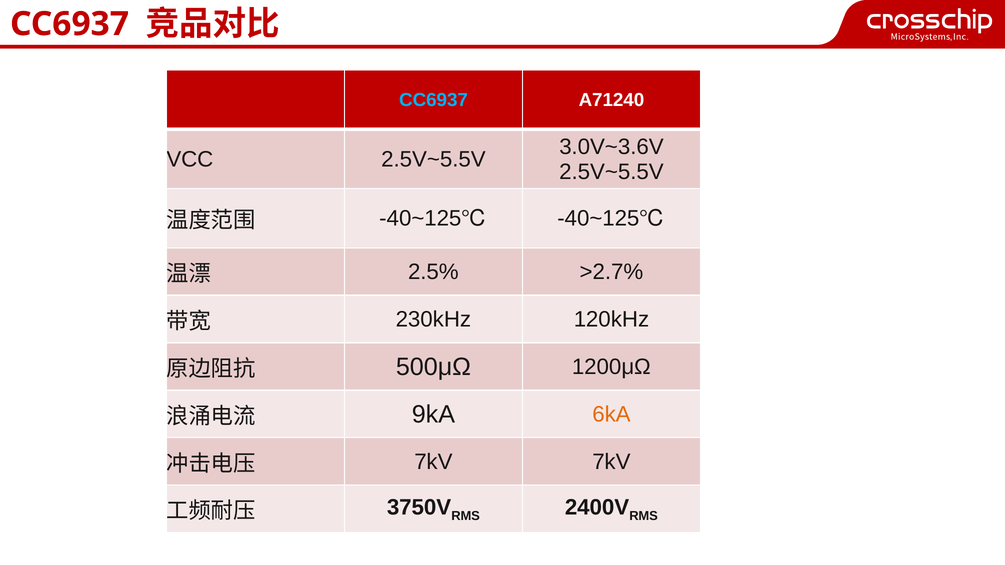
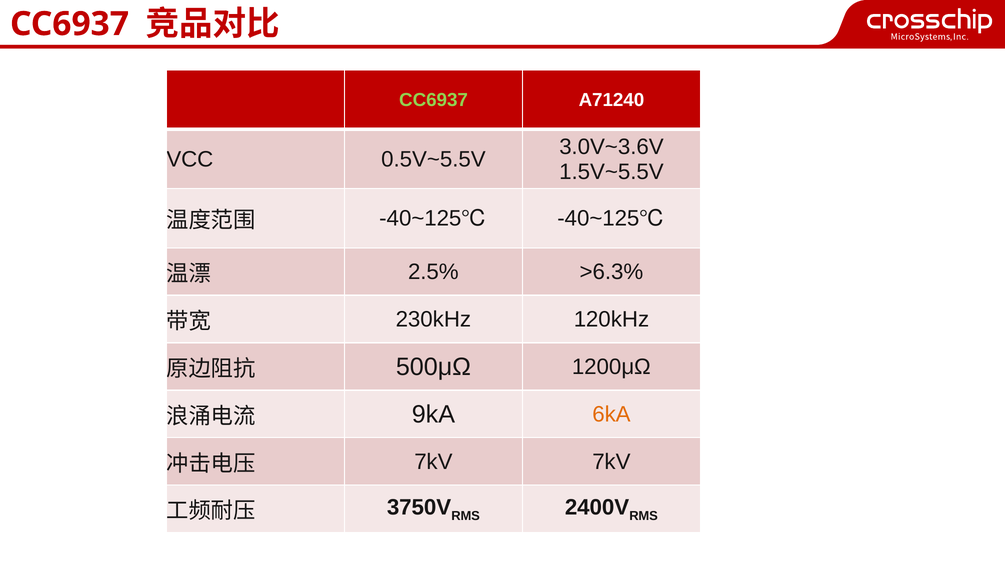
CC6937 at (433, 100) colour: light blue -> light green
VCC 2.5V~5.5V: 2.5V~5.5V -> 0.5V~5.5V
2.5V~5.5V at (611, 172): 2.5V~5.5V -> 1.5V~5.5V
>2.7%: >2.7% -> >6.3%
